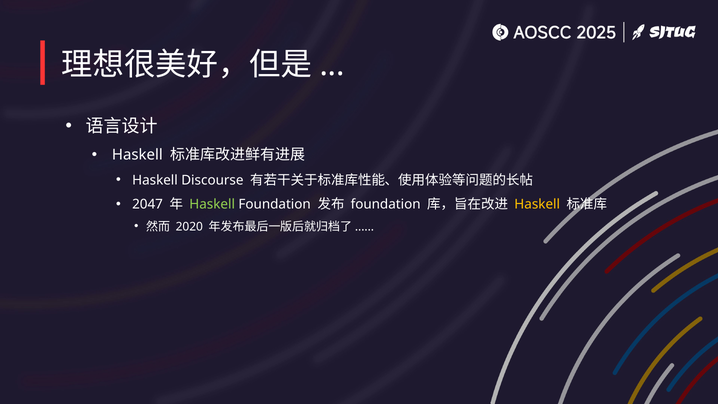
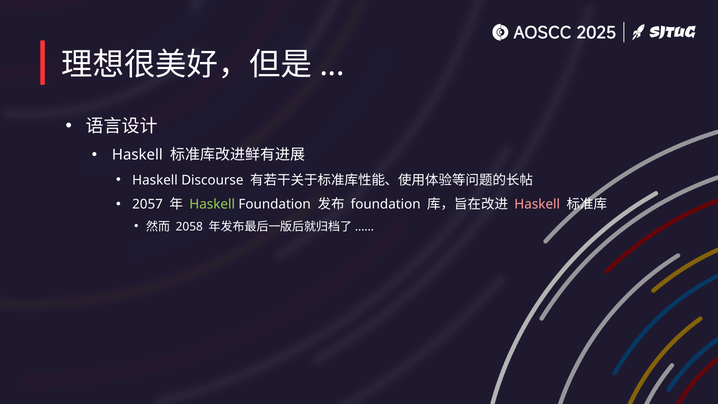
2047: 2047 -> 2057
Haskell at (537, 204) colour: yellow -> pink
2020: 2020 -> 2058
